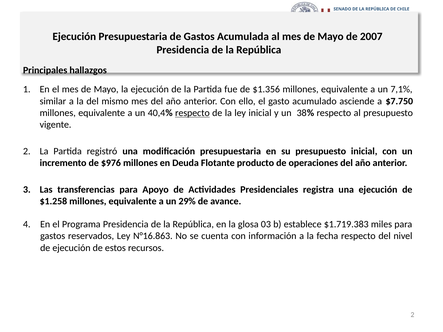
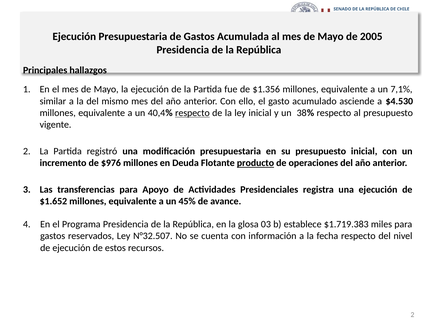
2007: 2007 -> 2005
$7.750: $7.750 -> $4.530
producto underline: none -> present
$1.258: $1.258 -> $1.652
29%: 29% -> 45%
N°16.863: N°16.863 -> N°32.507
